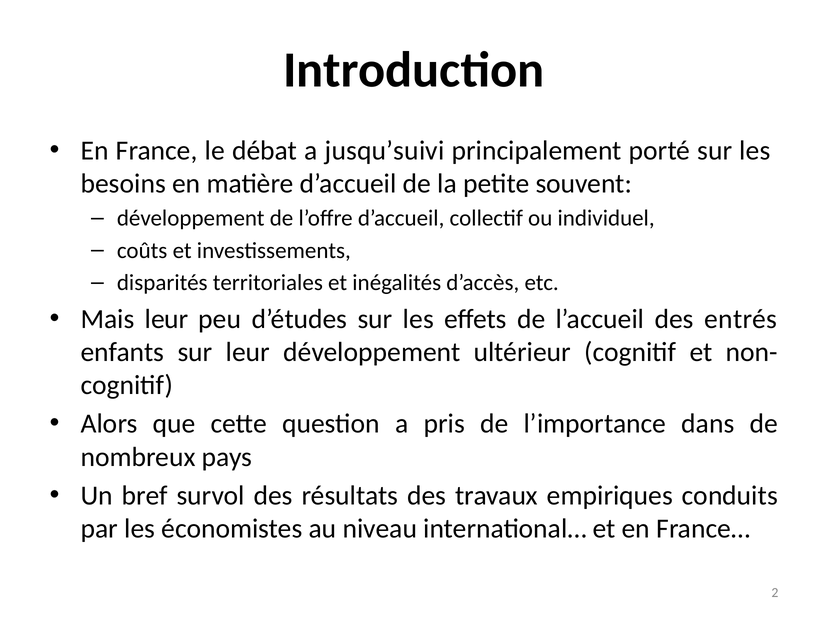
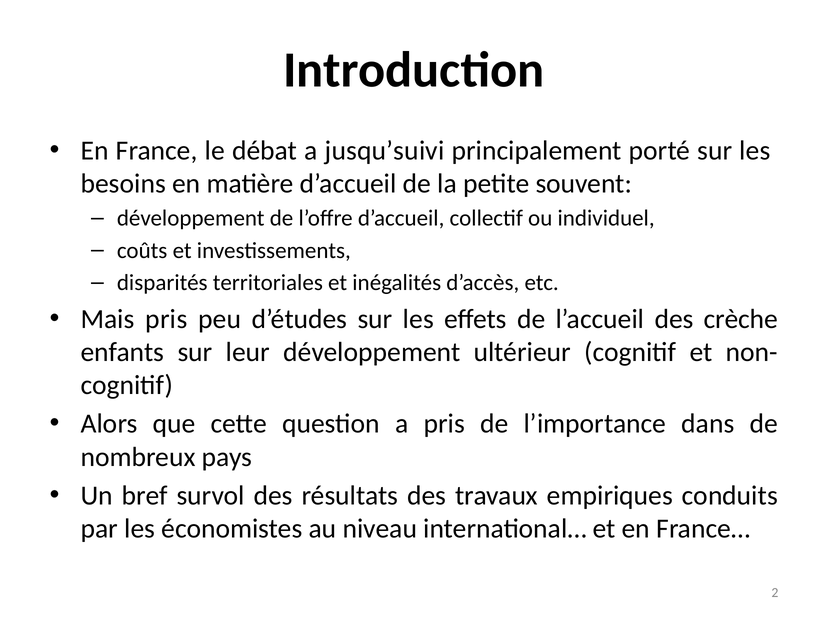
Mais leur: leur -> pris
entrés: entrés -> crèche
